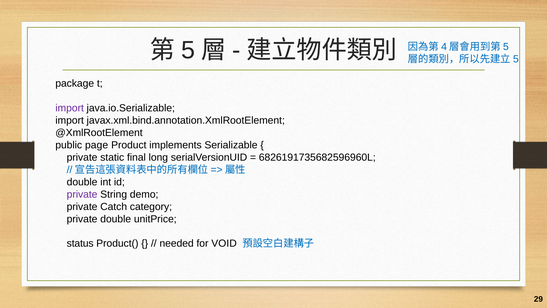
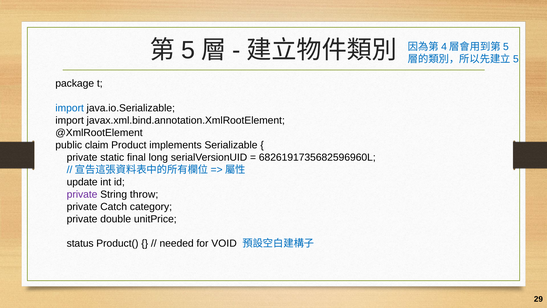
import at (70, 108) colour: purple -> blue
page: page -> claim
double at (82, 182): double -> update
demo: demo -> throw
